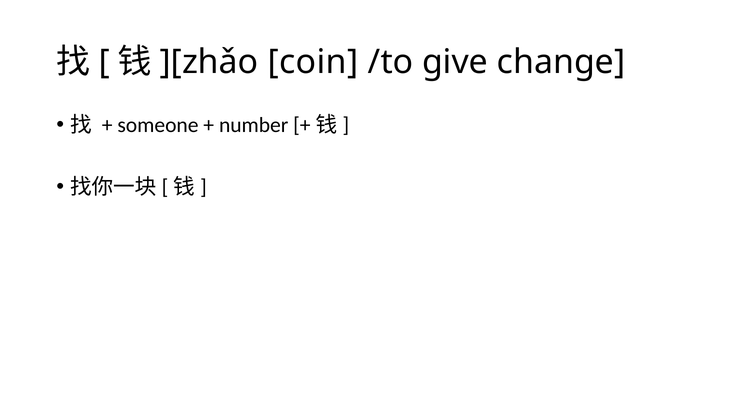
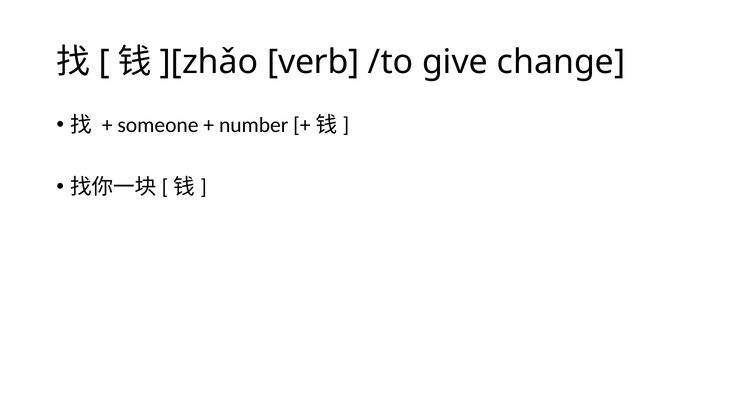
coin: coin -> verb
